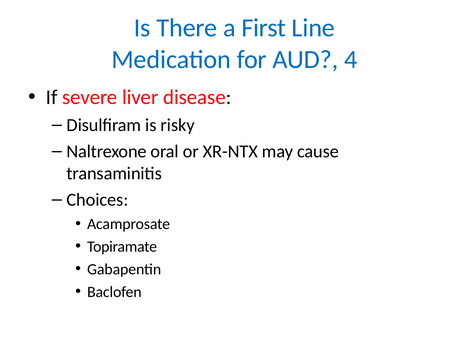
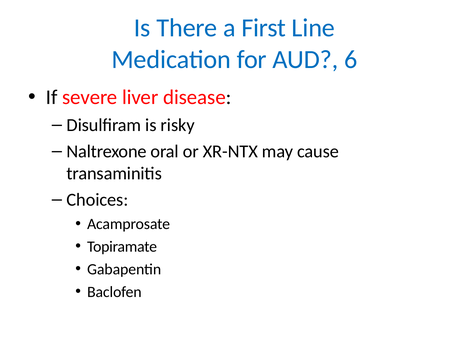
4: 4 -> 6
